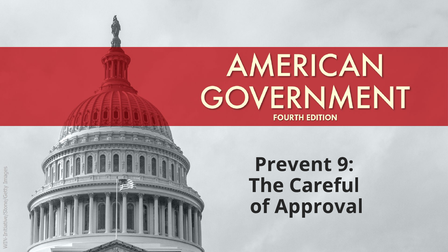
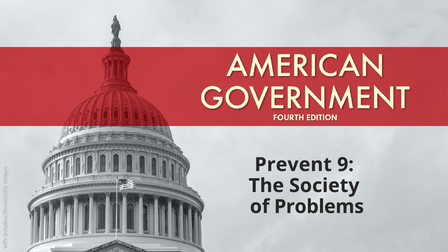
Careful: Careful -> Society
Approval: Approval -> Problems
